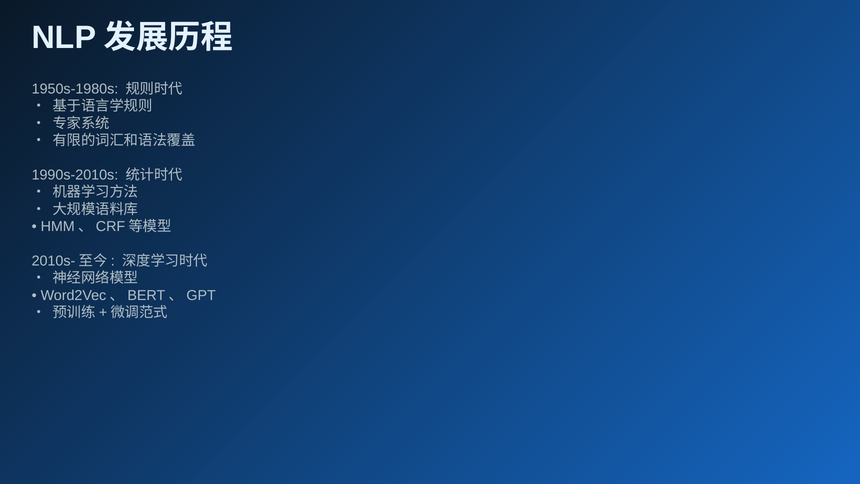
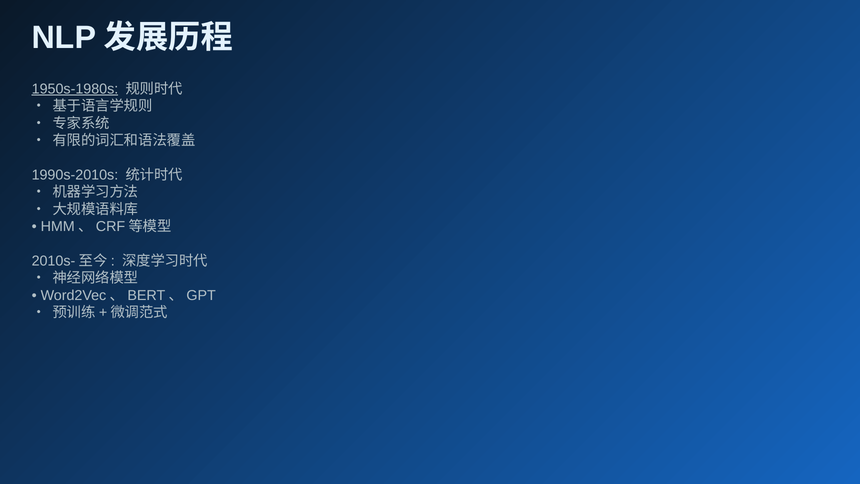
1950s-1980s underline: none -> present
